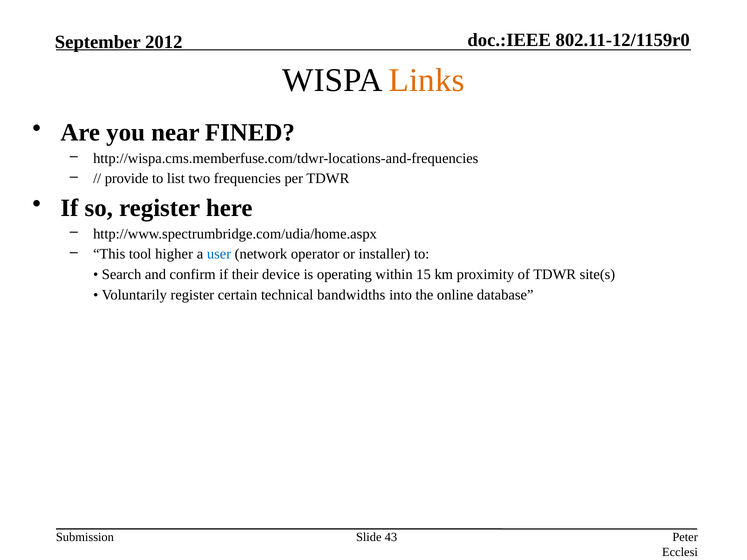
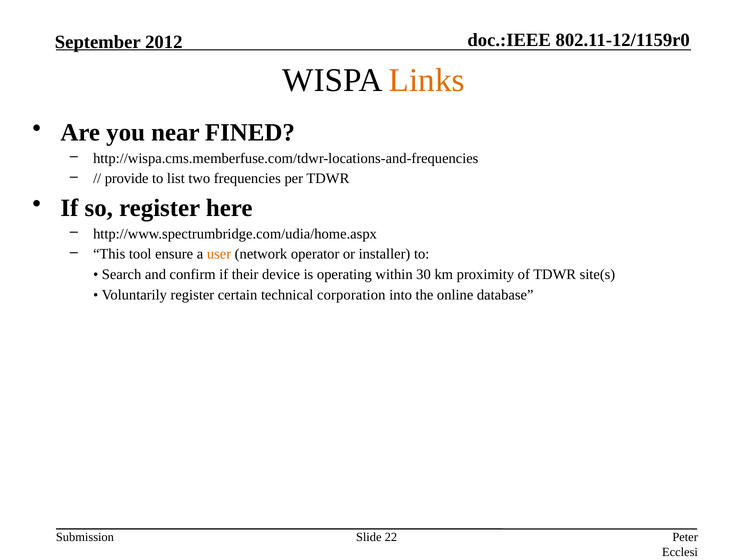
higher: higher -> ensure
user colour: blue -> orange
15: 15 -> 30
bandwidths: bandwidths -> corporation
43: 43 -> 22
